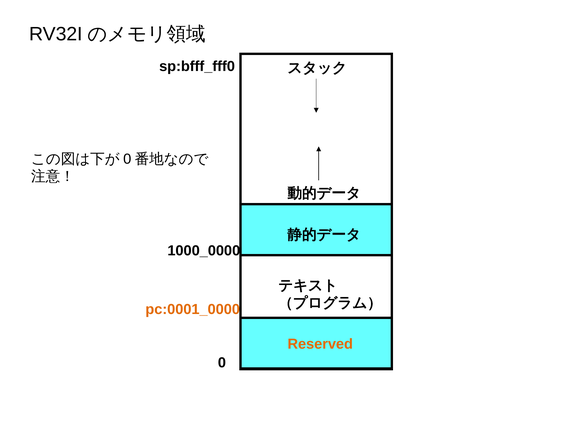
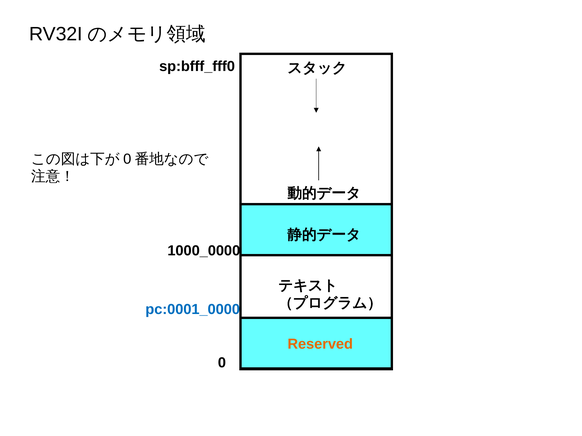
pc:0001_0000 colour: orange -> blue
